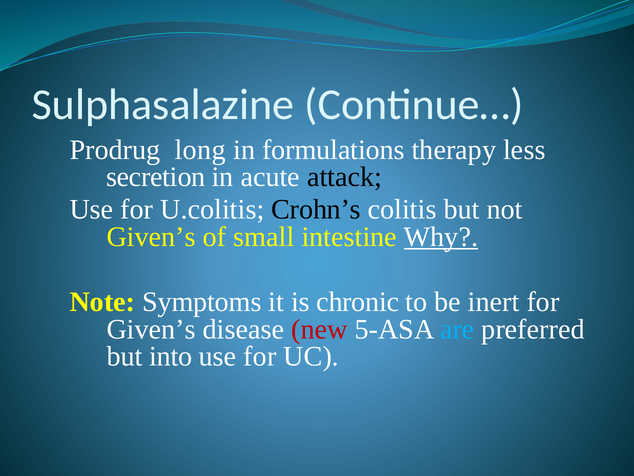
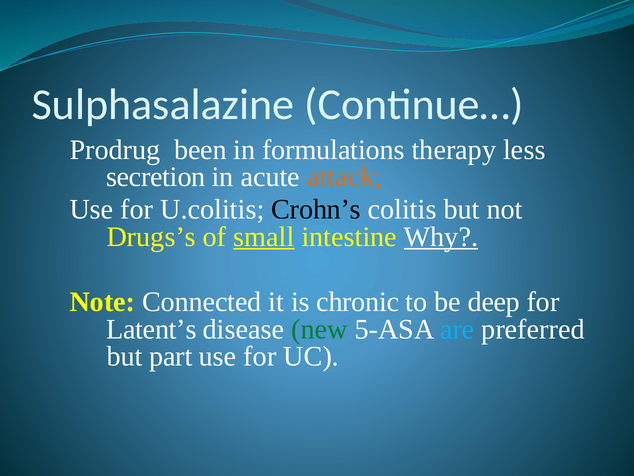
long: long -> been
attack colour: black -> orange
Given’s at (151, 236): Given’s -> Drugs’s
small underline: none -> present
Symptoms: Symptoms -> Connected
inert: inert -> deep
Given’s at (151, 329): Given’s -> Latent’s
new colour: red -> green
into: into -> part
